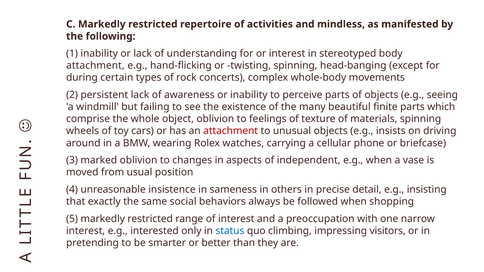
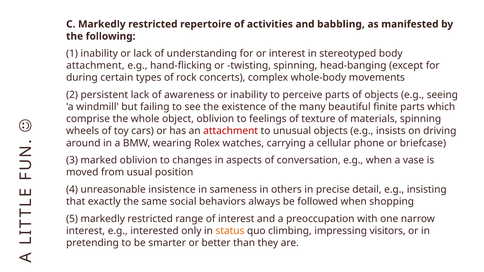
mindless: mindless -> babbling
independent: independent -> conversation
status colour: blue -> orange
